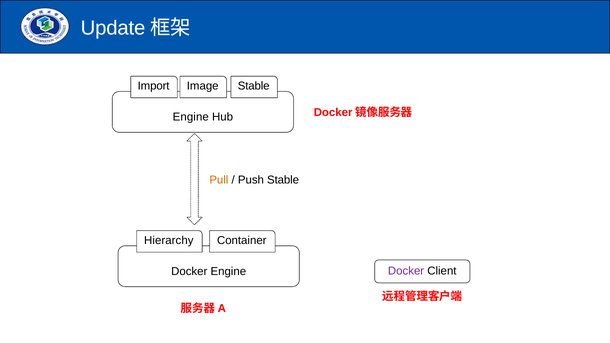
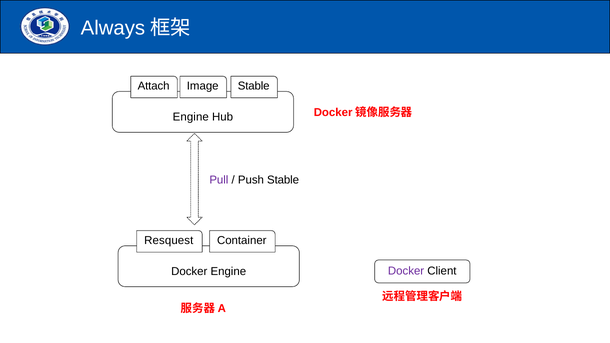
Update: Update -> Always
Import: Import -> Attach
Pull colour: orange -> purple
Hierarchy: Hierarchy -> Resquest
